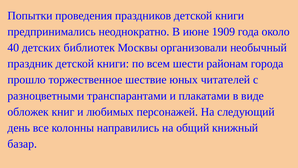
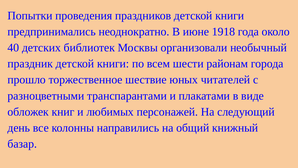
1909: 1909 -> 1918
